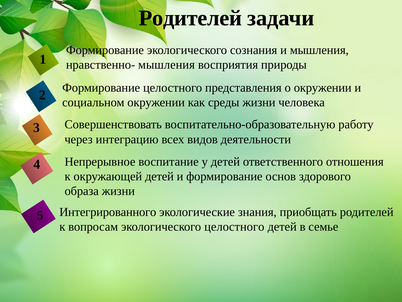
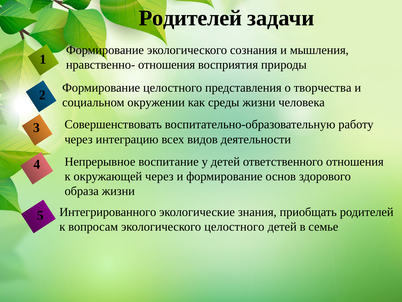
нравственно- мышления: мышления -> отношения
о окружении: окружении -> творчества
окружающей детей: детей -> через
